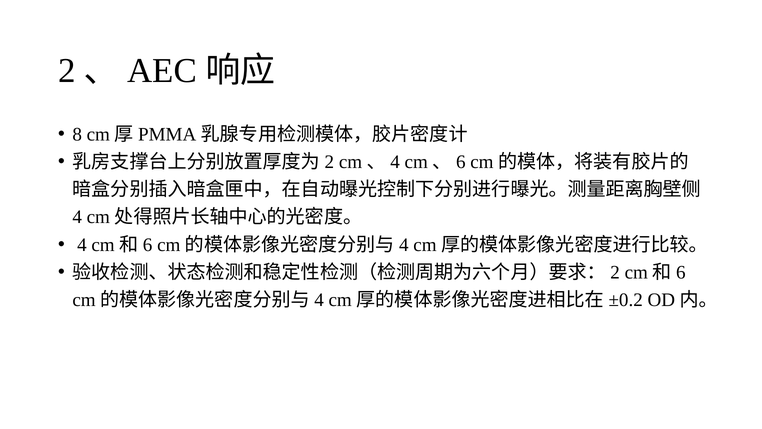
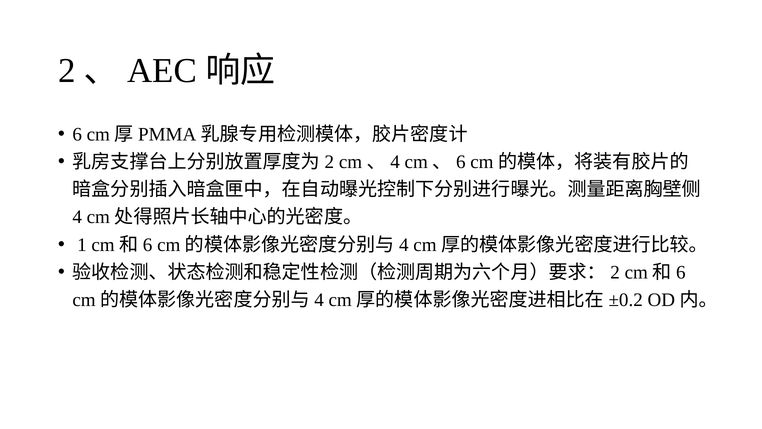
8: 8 -> 6
4 at (82, 245): 4 -> 1
